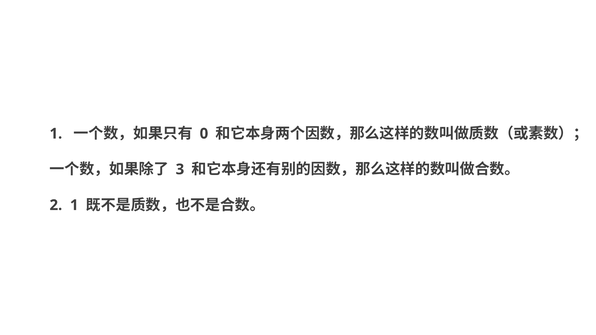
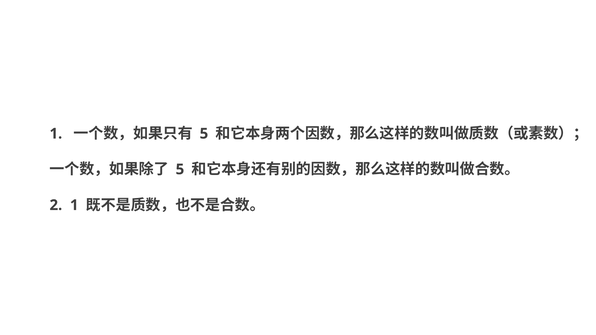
0 at (204, 134): 0 -> 5
3 at (180, 169): 3 -> 5
